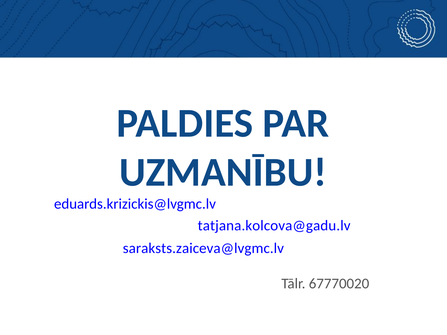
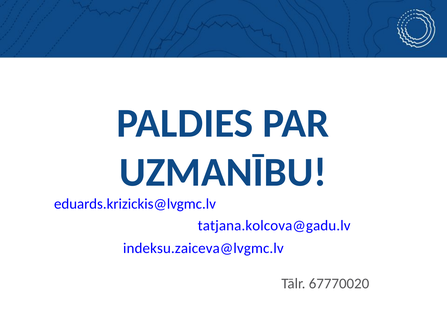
saraksts.zaiceva@lvgmc.lv: saraksts.zaiceva@lvgmc.lv -> indeksu.zaiceva@lvgmc.lv
